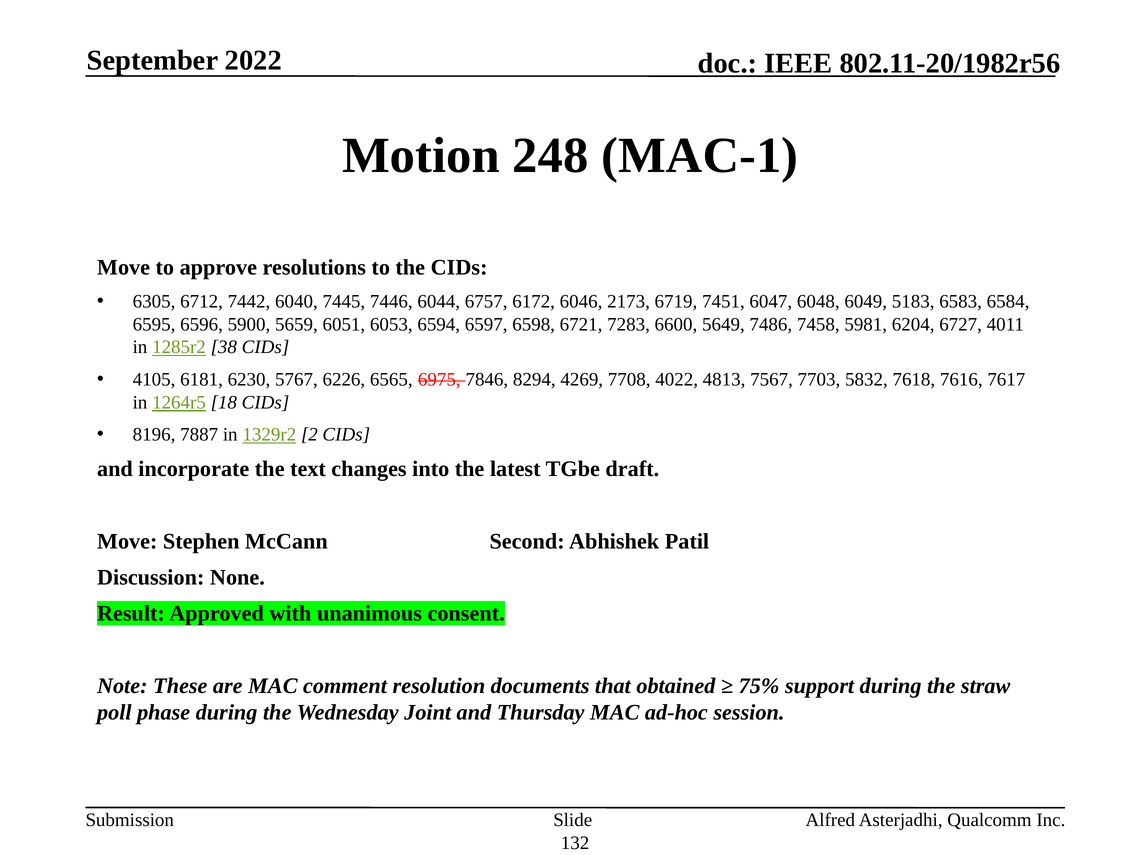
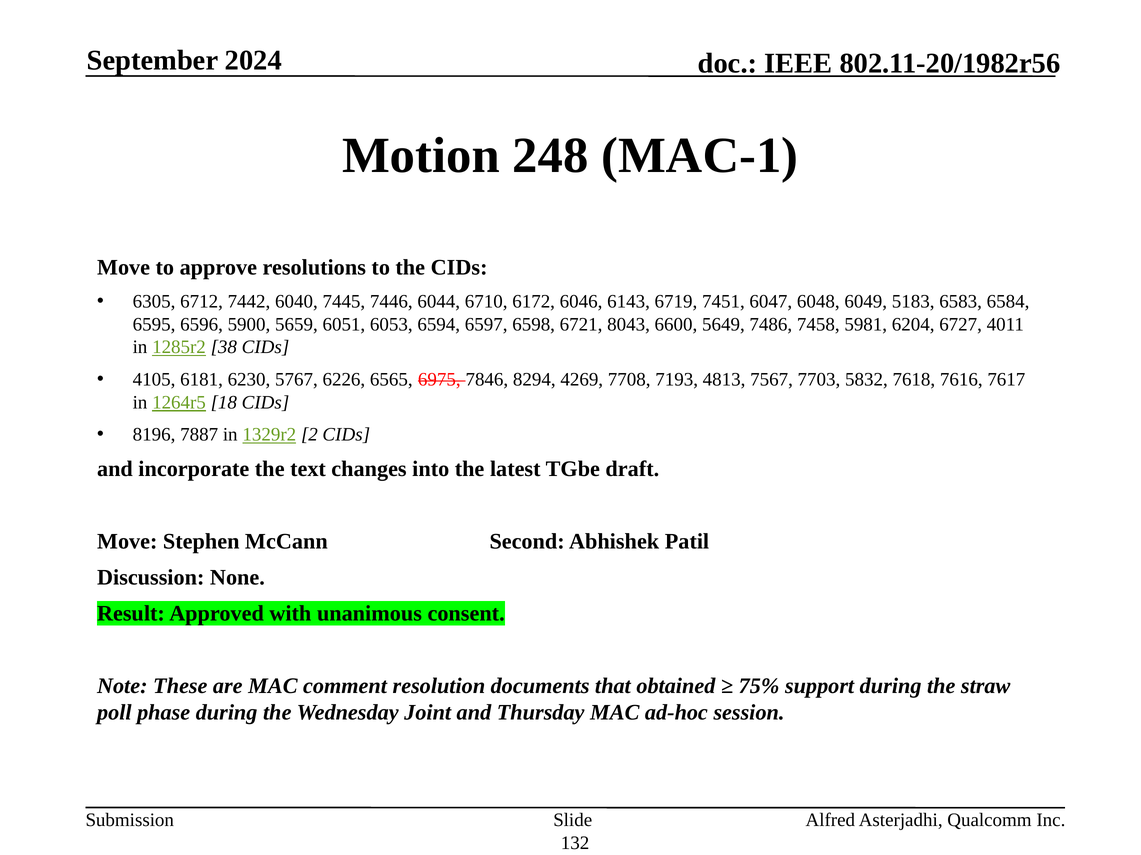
2022: 2022 -> 2024
6757: 6757 -> 6710
2173: 2173 -> 6143
7283: 7283 -> 8043
4022: 4022 -> 7193
